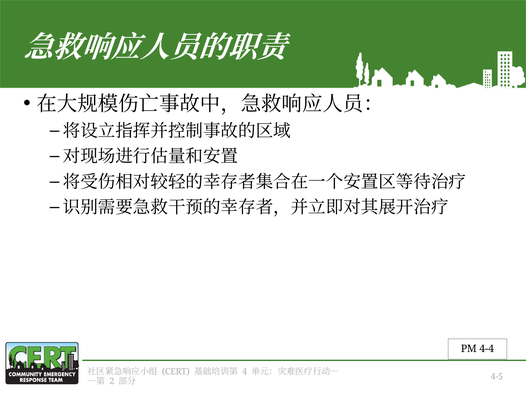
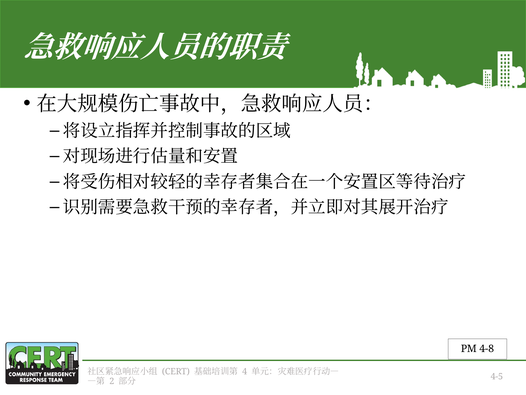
4-4: 4-4 -> 4-8
